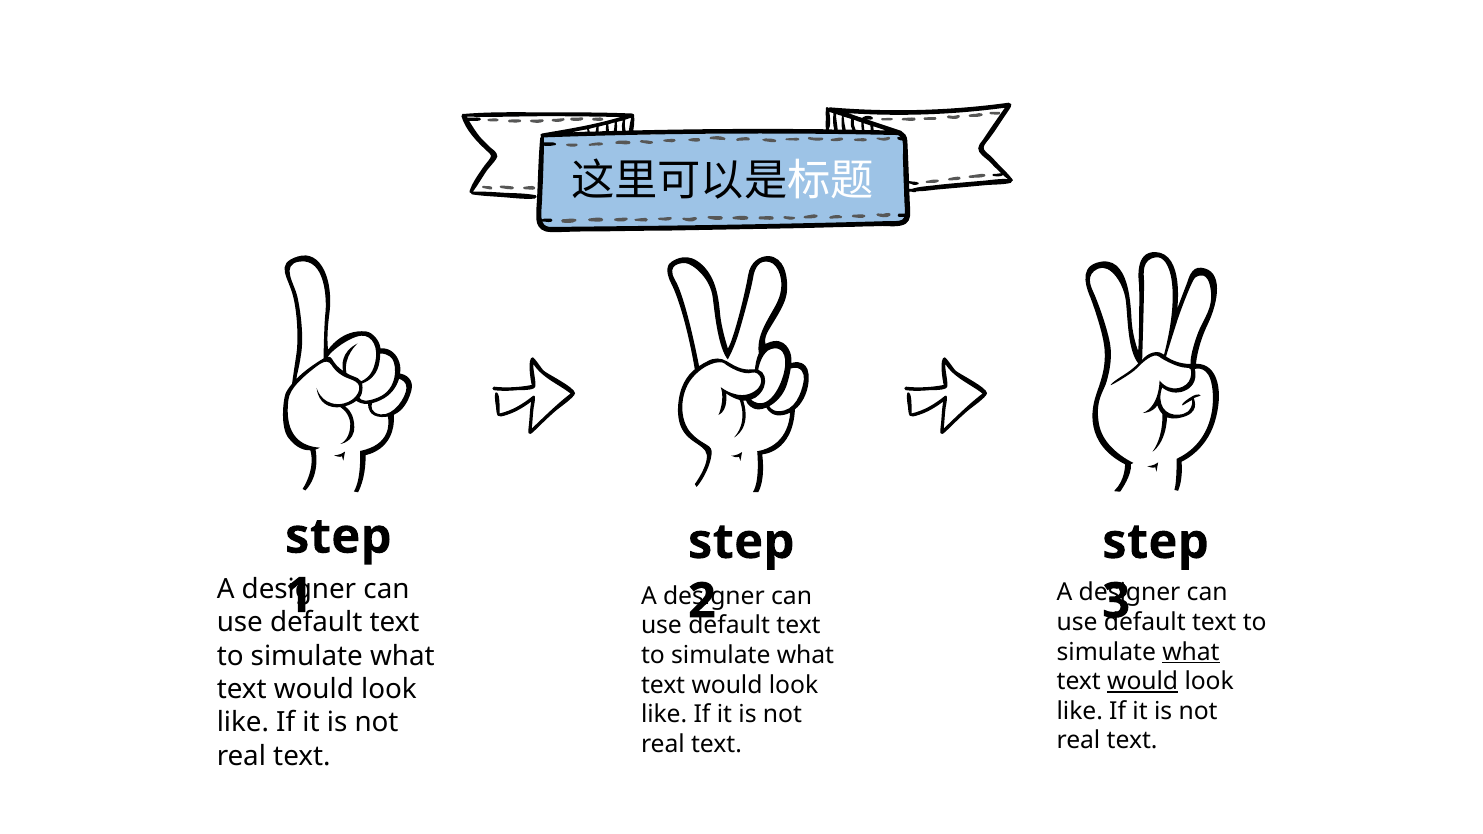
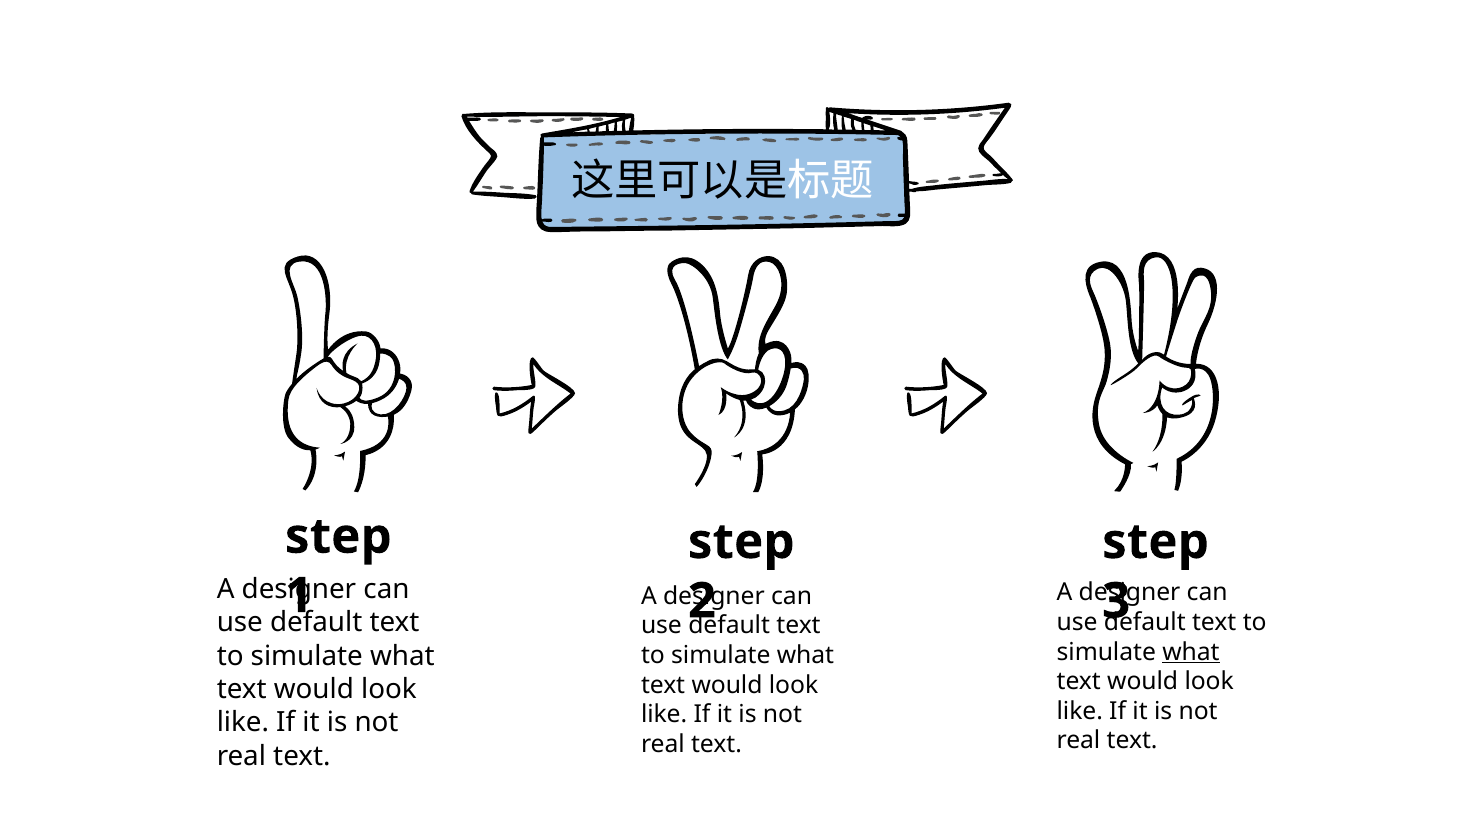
would at (1143, 682) underline: present -> none
